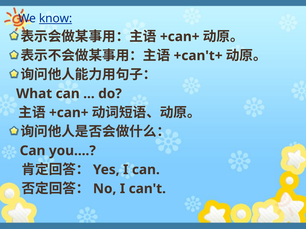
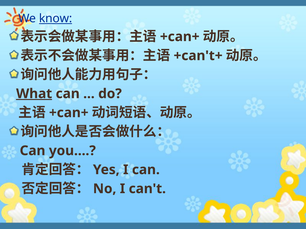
What underline: none -> present
